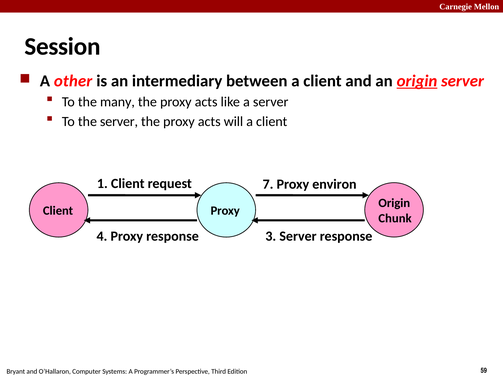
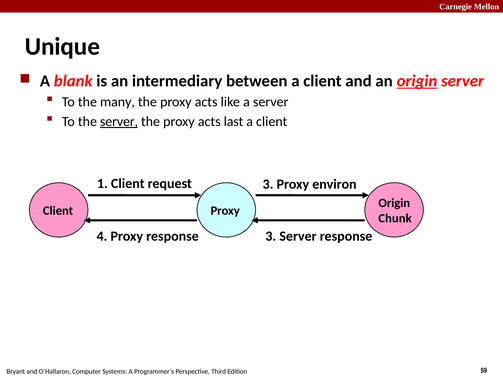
Session: Session -> Unique
other: other -> blank
server at (119, 122) underline: none -> present
will: will -> last
request 7: 7 -> 3
